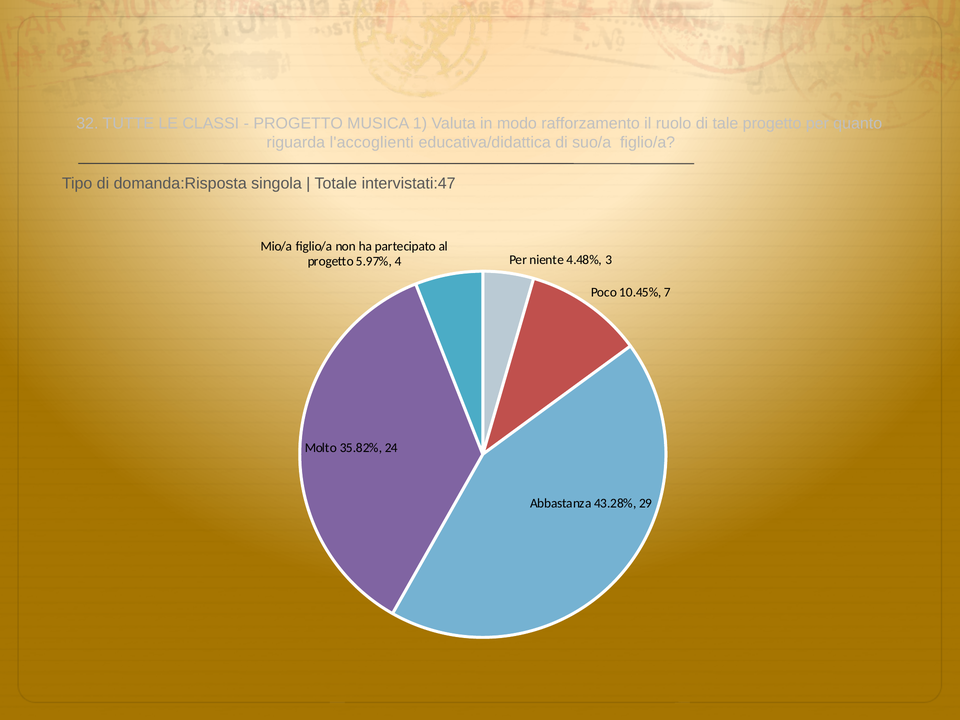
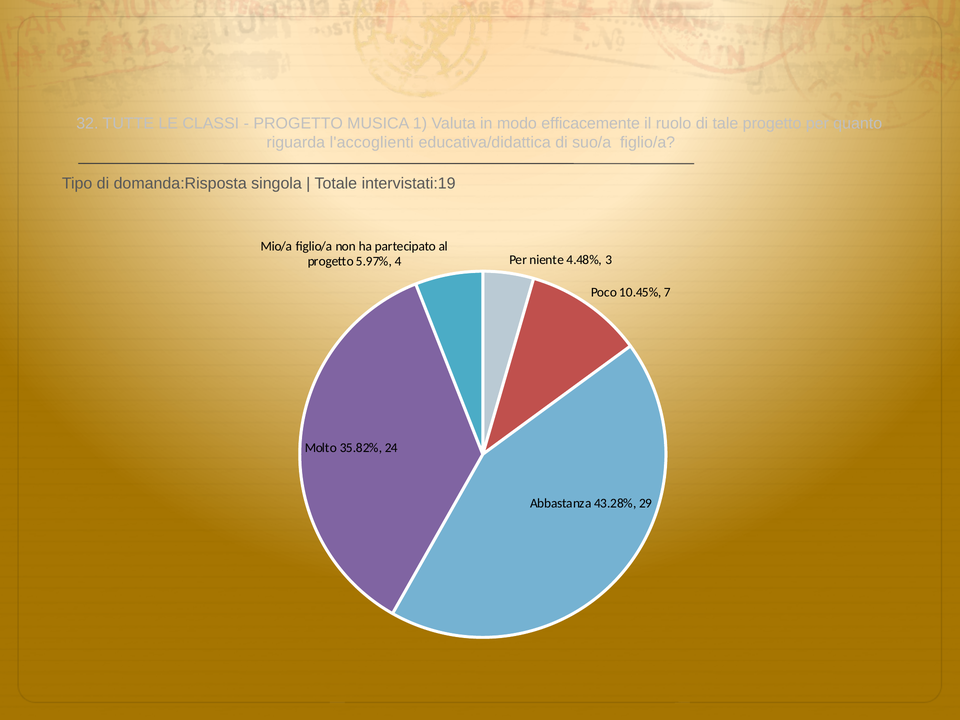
rafforzamento: rafforzamento -> efficacemente
intervistati:47: intervistati:47 -> intervistati:19
